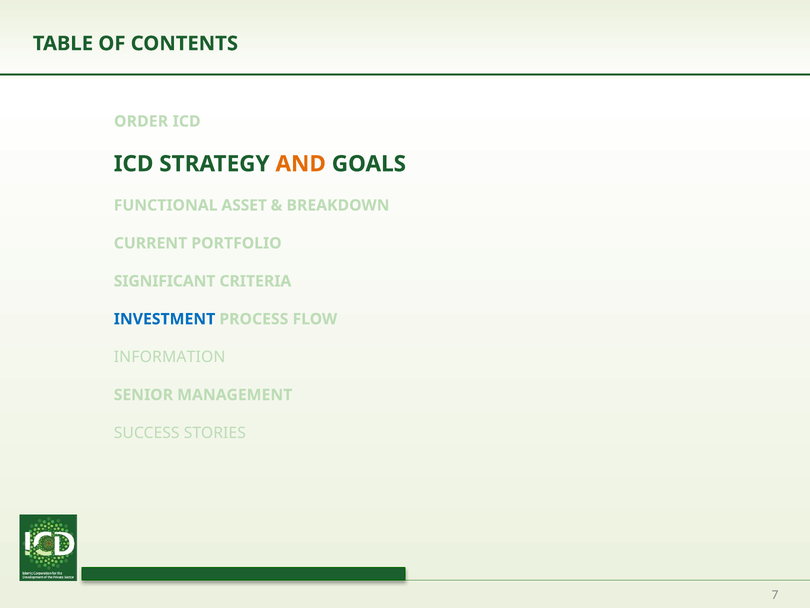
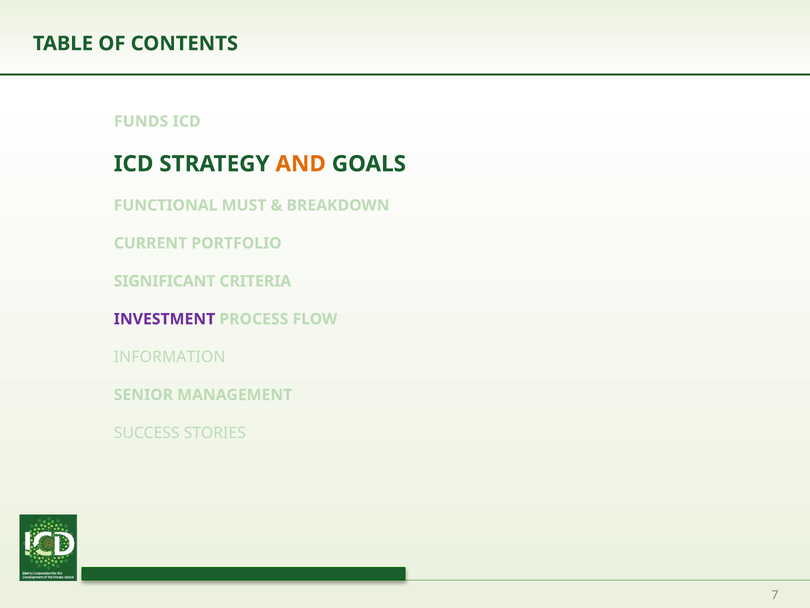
ORDER: ORDER -> FUNDS
ASSET: ASSET -> MUST
INVESTMENT colour: blue -> purple
